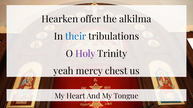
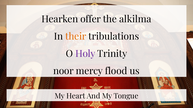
their colour: blue -> orange
yeah: yeah -> noor
chest: chest -> flood
